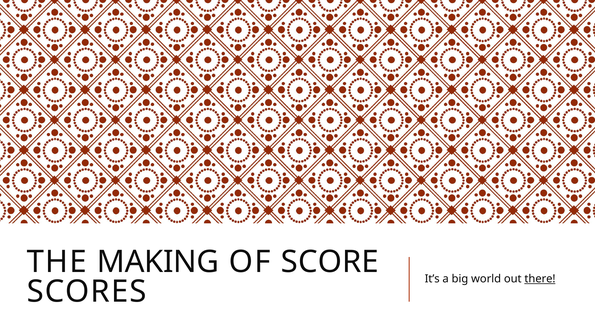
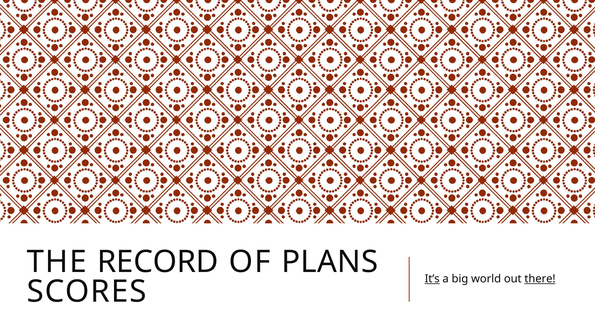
MAKING: MAKING -> RECORD
SCORE: SCORE -> PLANS
It’s underline: none -> present
